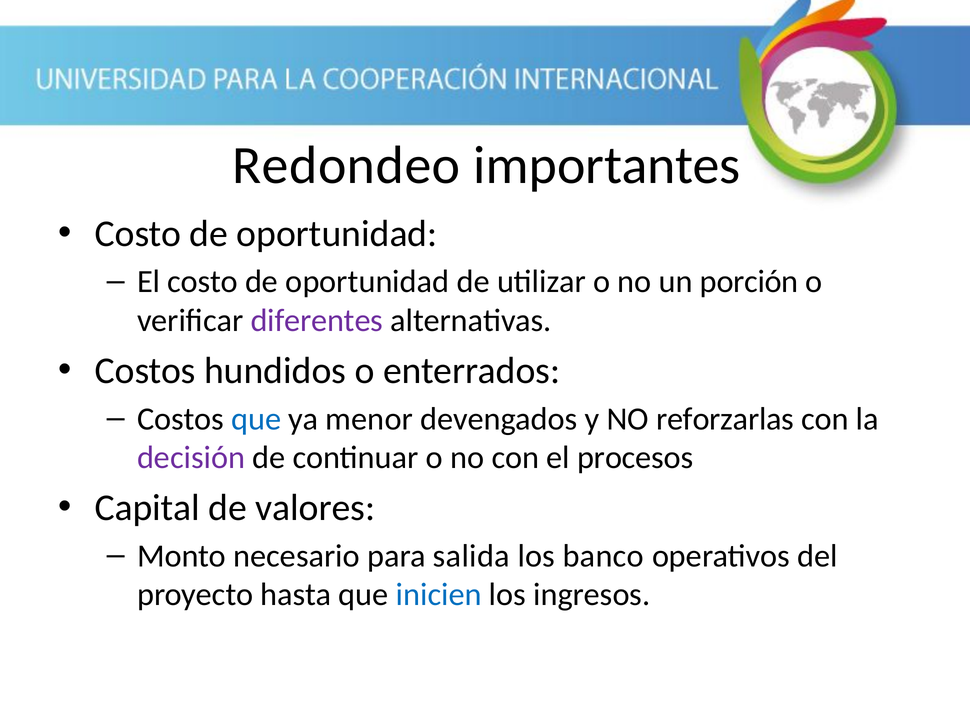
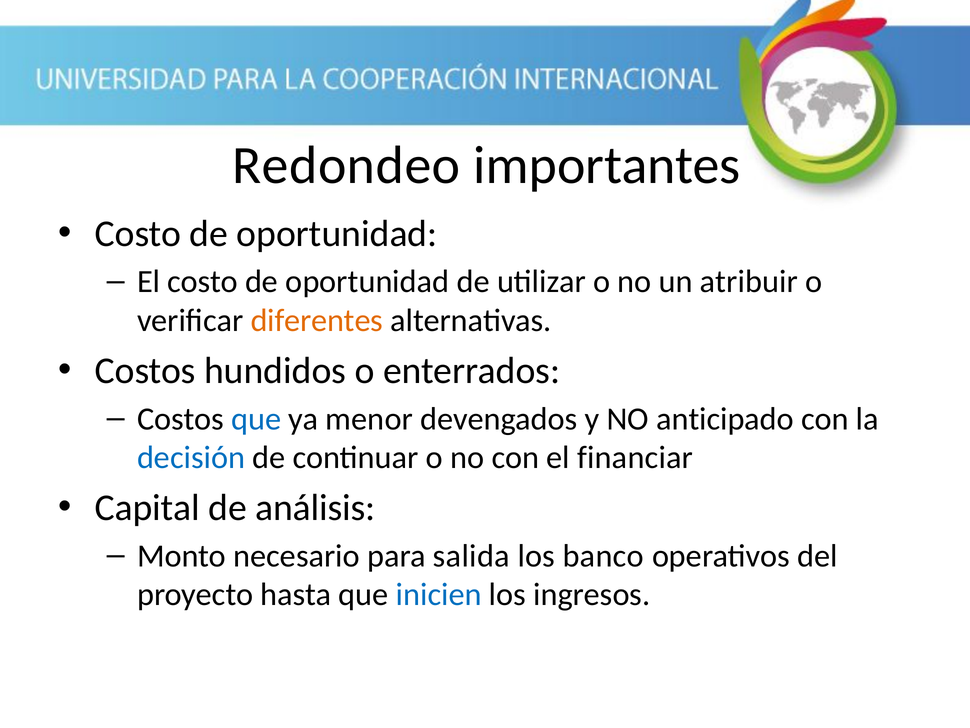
porción: porción -> atribuir
diferentes colour: purple -> orange
reforzarlas: reforzarlas -> anticipado
decisión colour: purple -> blue
procesos: procesos -> financiar
valores: valores -> análisis
